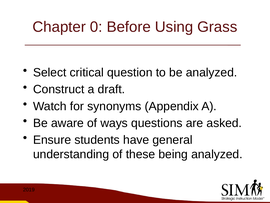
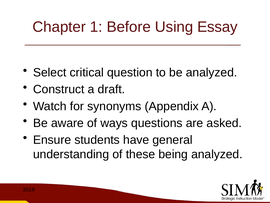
0: 0 -> 1
Grass: Grass -> Essay
